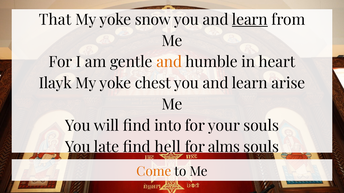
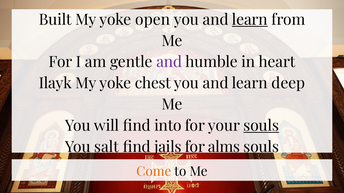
That: That -> Built
snow: snow -> open
and at (169, 62) colour: orange -> purple
arise: arise -> deep
souls at (261, 126) underline: none -> present
late: late -> salt
hell: hell -> jails
